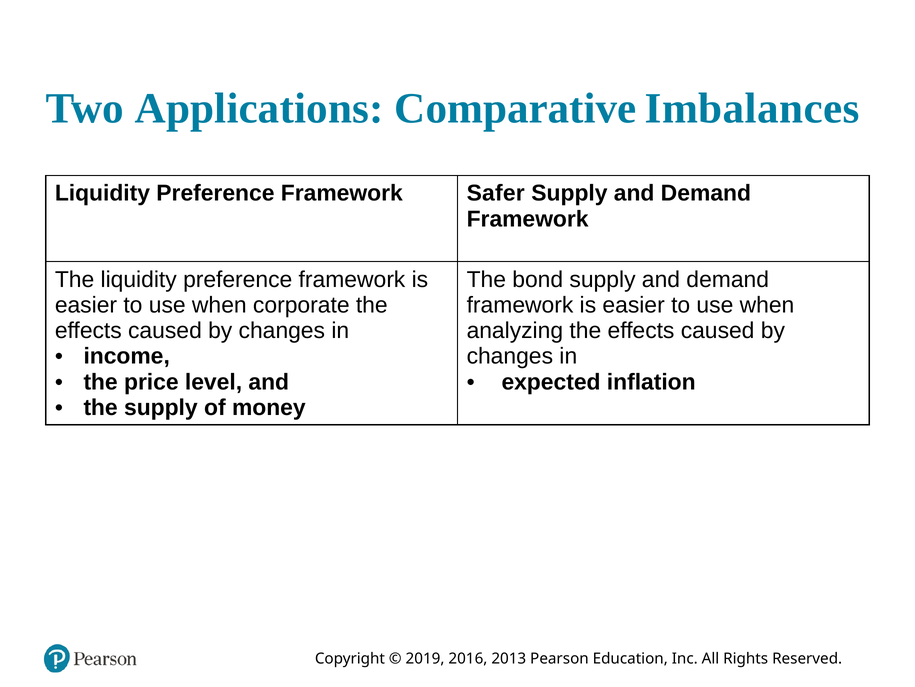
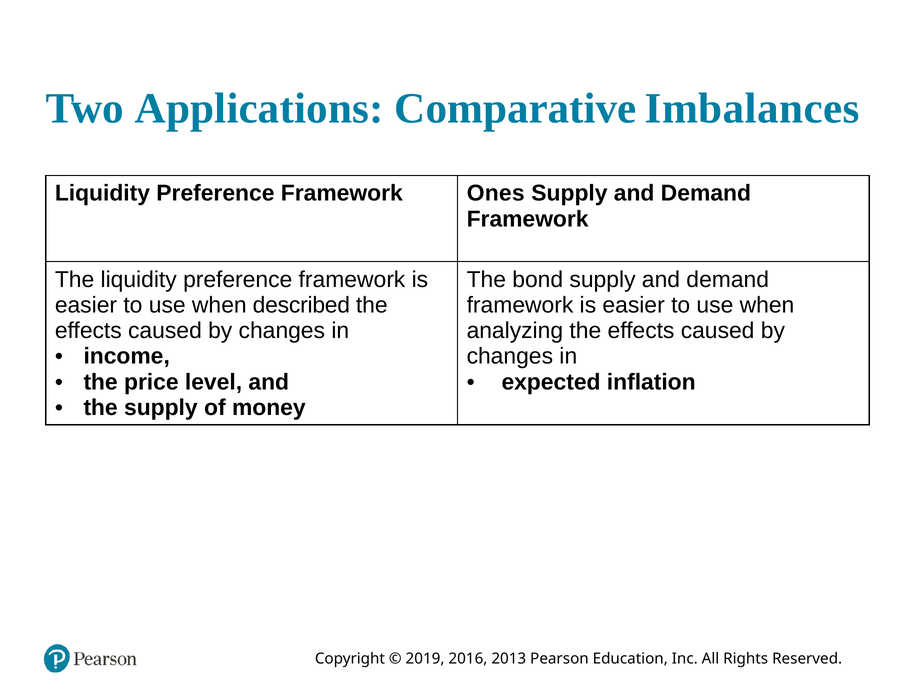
Safer: Safer -> Ones
corporate: corporate -> described
